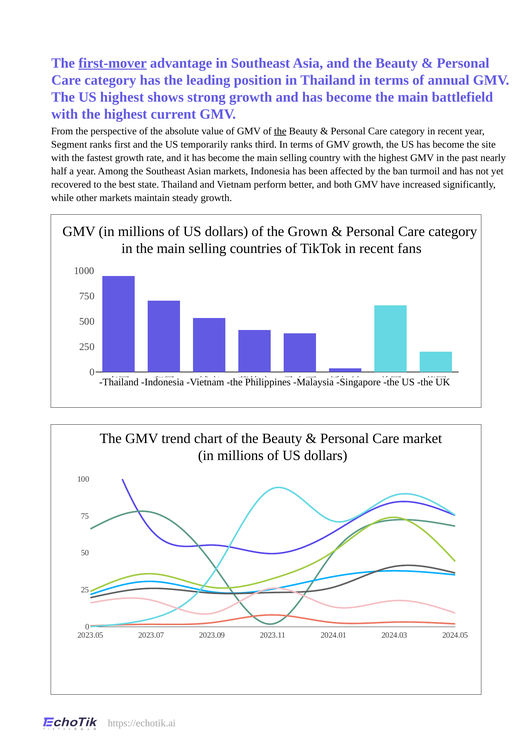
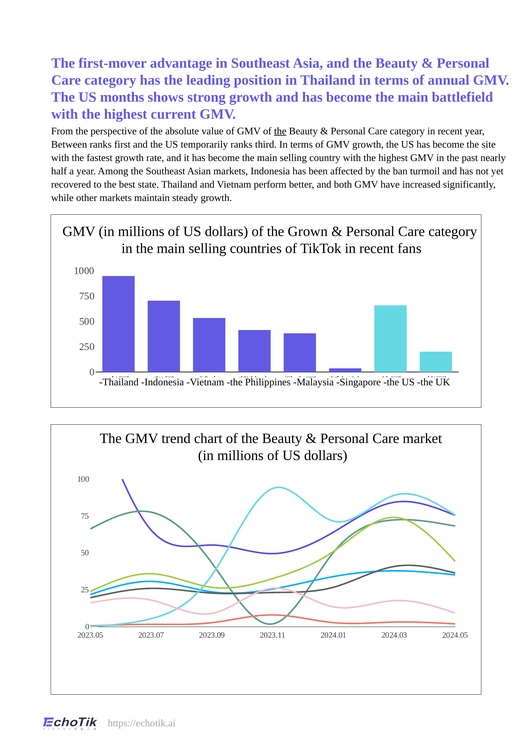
first-mover underline: present -> none
US highest: highest -> months
Segment: Segment -> Between
